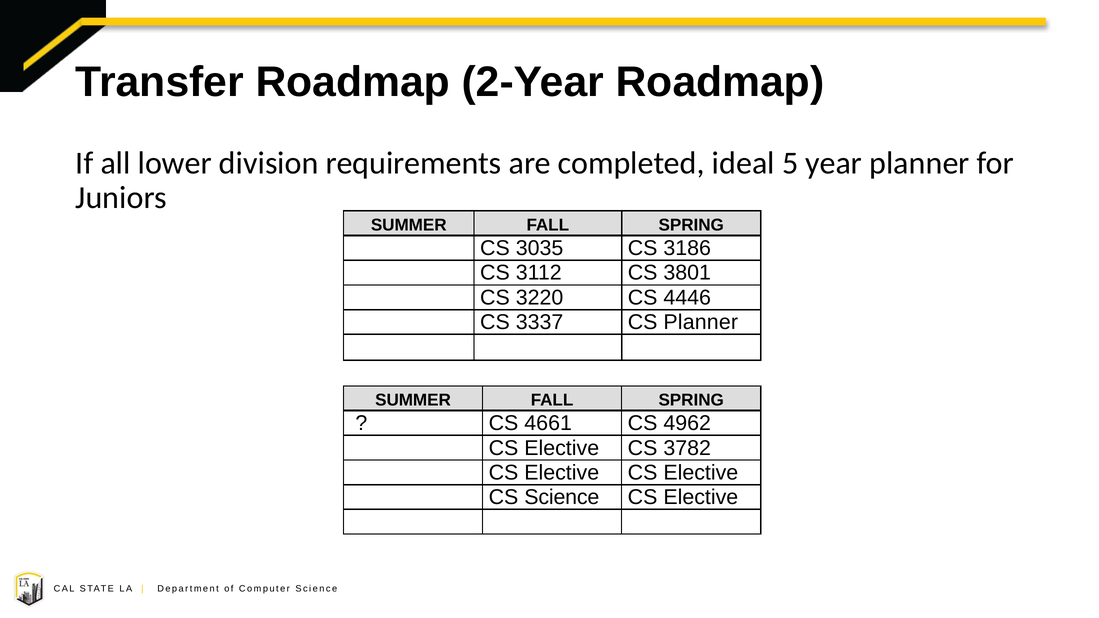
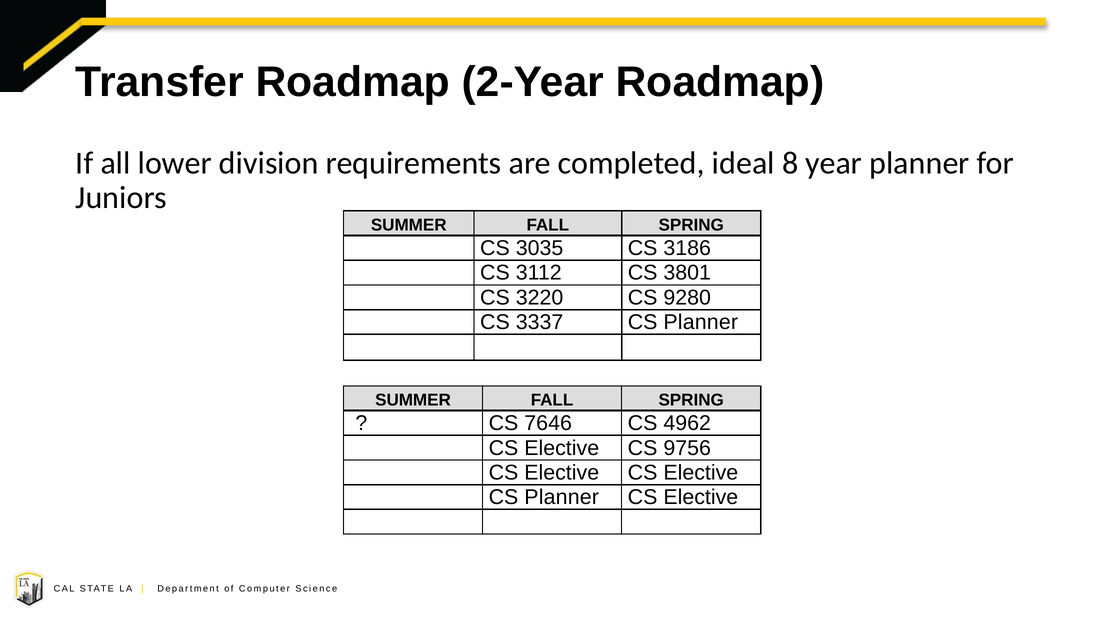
5: 5 -> 8
4446: 4446 -> 9280
4661: 4661 -> 7646
3782: 3782 -> 9756
Science at (562, 498): Science -> Planner
